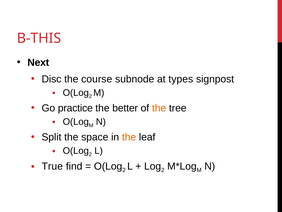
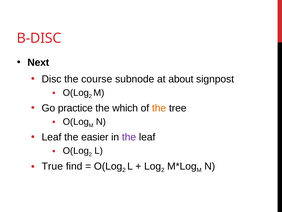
B-THIS: B-THIS -> B-DISC
types: types -> about
better: better -> which
Split at (51, 137): Split -> Leaf
space: space -> easier
the at (129, 137) colour: orange -> purple
